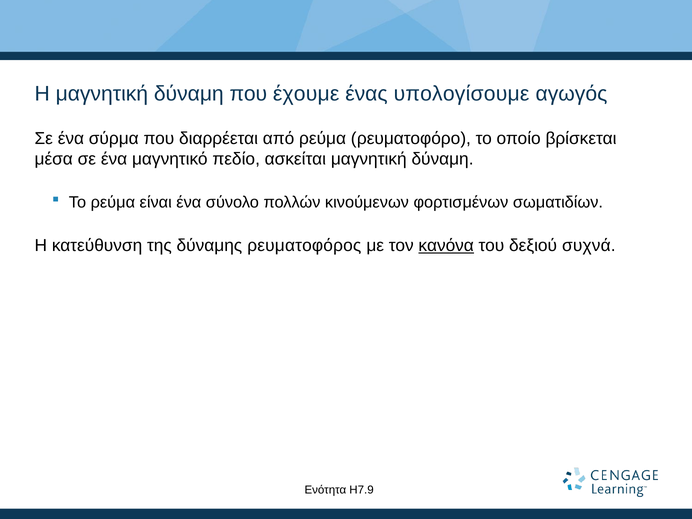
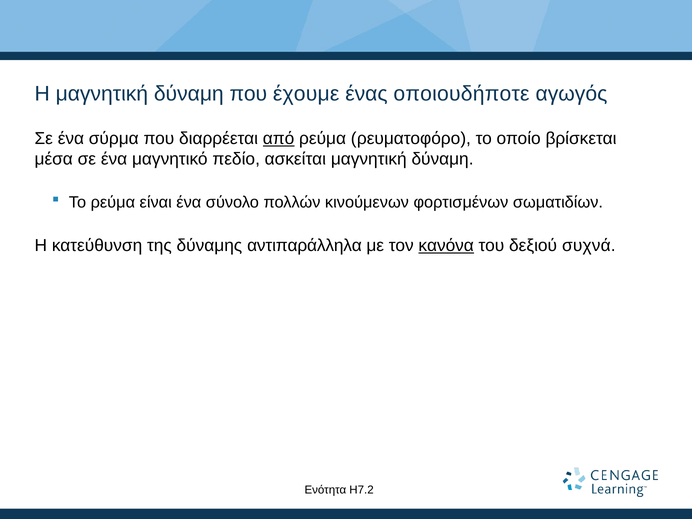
υπολογίσουμε: υπολογίσουμε -> οποιουδήποτε
από underline: none -> present
ρευματοφόρος: ρευματοφόρος -> αντιπαράλληλα
Η7.9: Η7.9 -> Η7.2
